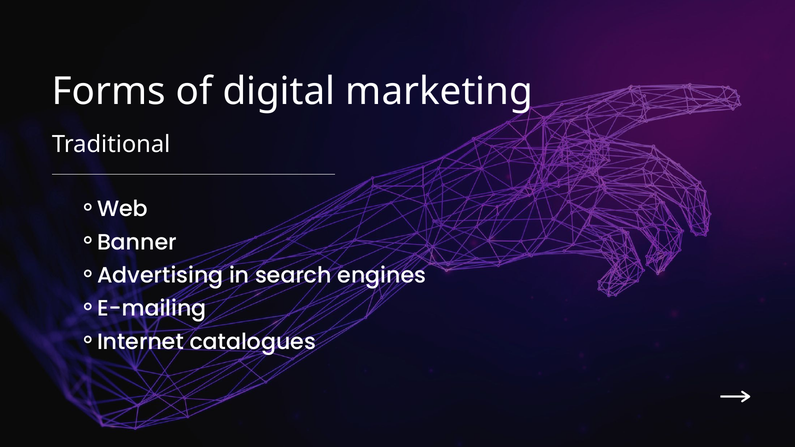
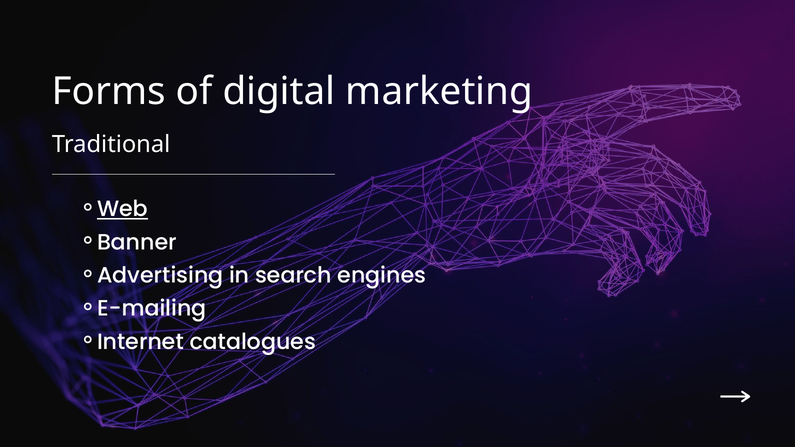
Web underline: none -> present
